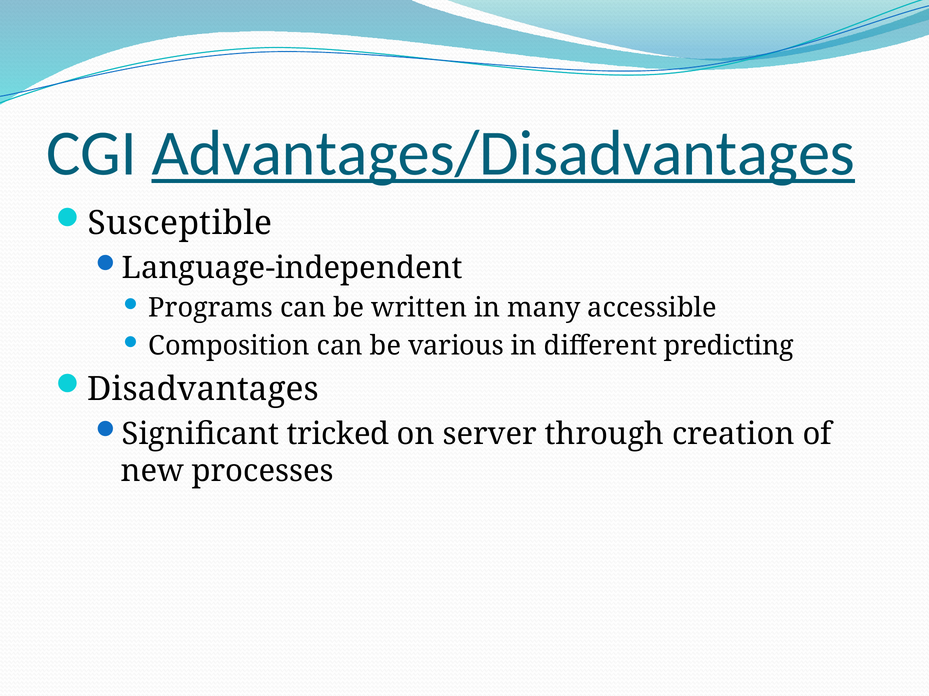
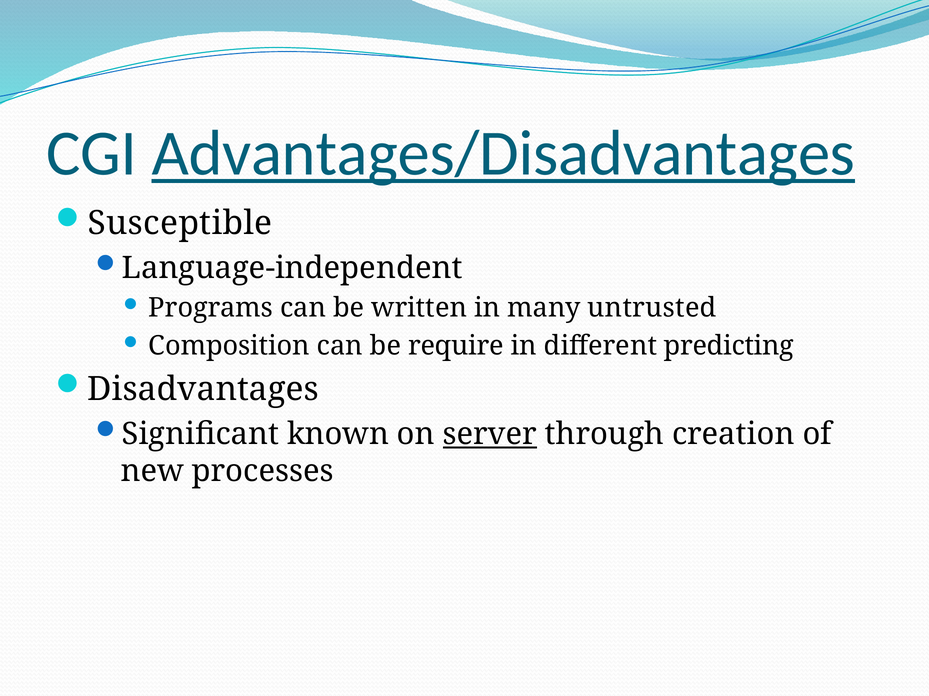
accessible: accessible -> untrusted
various: various -> require
tricked: tricked -> known
server underline: none -> present
